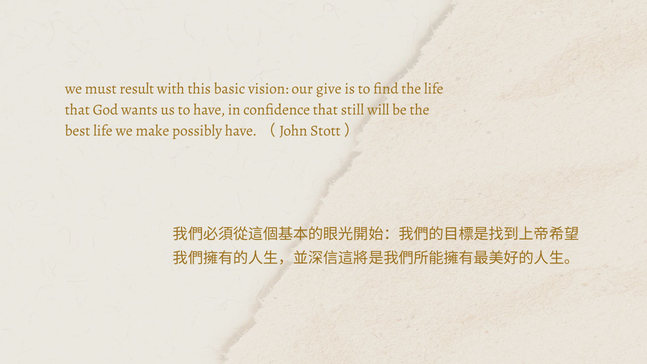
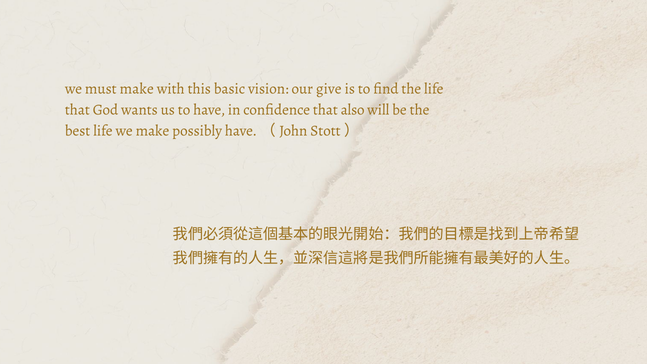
must result: result -> make
still: still -> also
